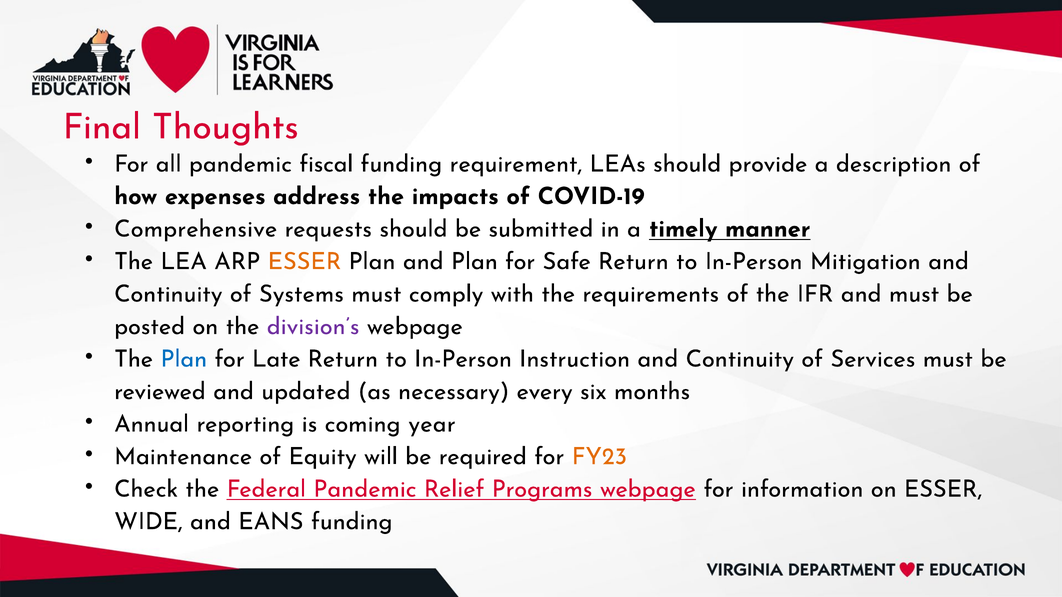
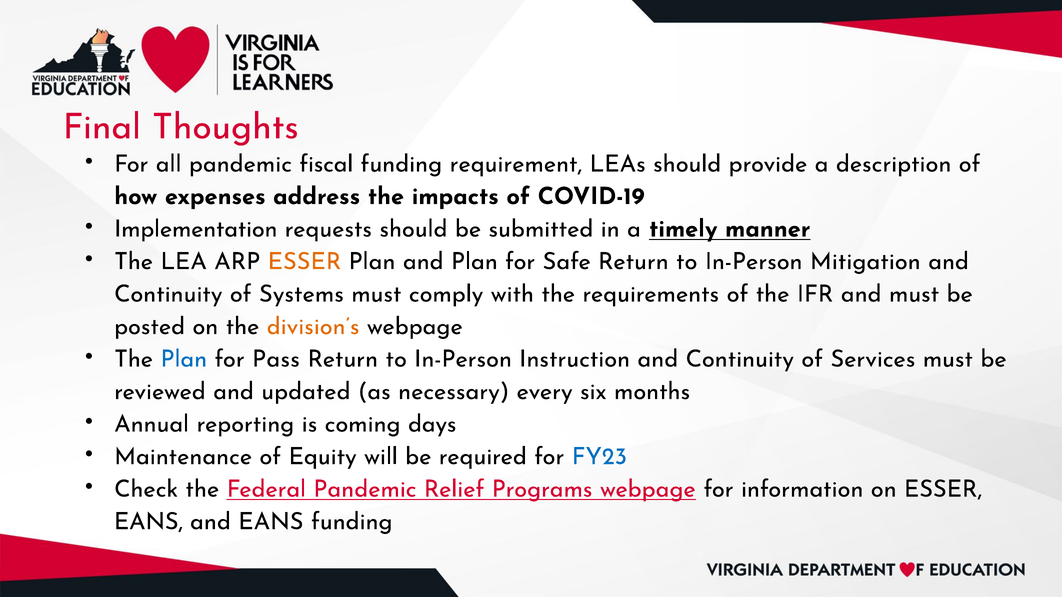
Comprehensive: Comprehensive -> Implementation
division’s colour: purple -> orange
Late: Late -> Pass
year: year -> days
FY23 colour: orange -> blue
WIDE at (148, 522): WIDE -> EANS
